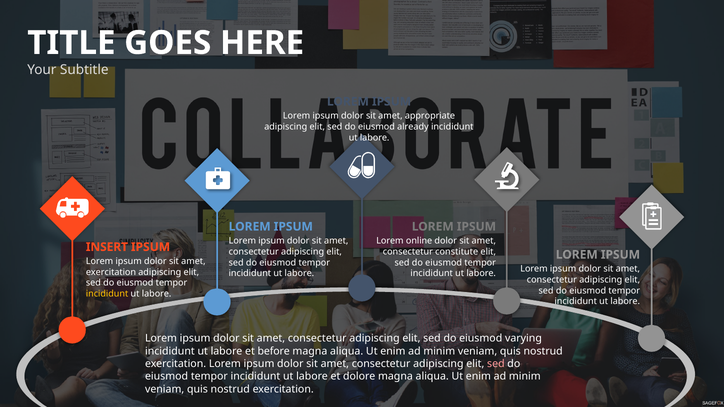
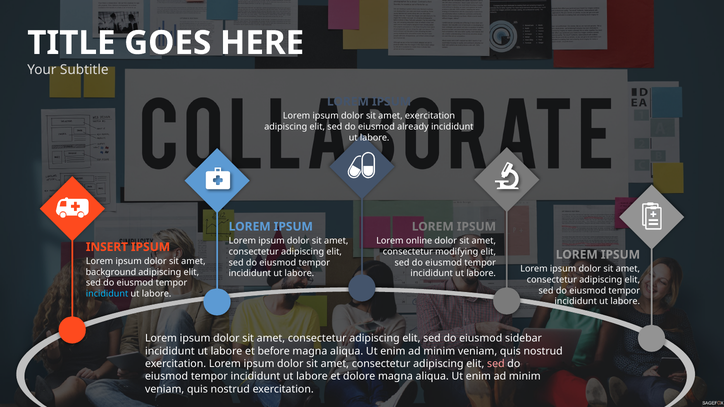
amet appropriate: appropriate -> exercitation
constitute: constitute -> modifying
exercitation at (111, 272): exercitation -> background
incididunt at (107, 294) colour: yellow -> light blue
varying: varying -> sidebar
